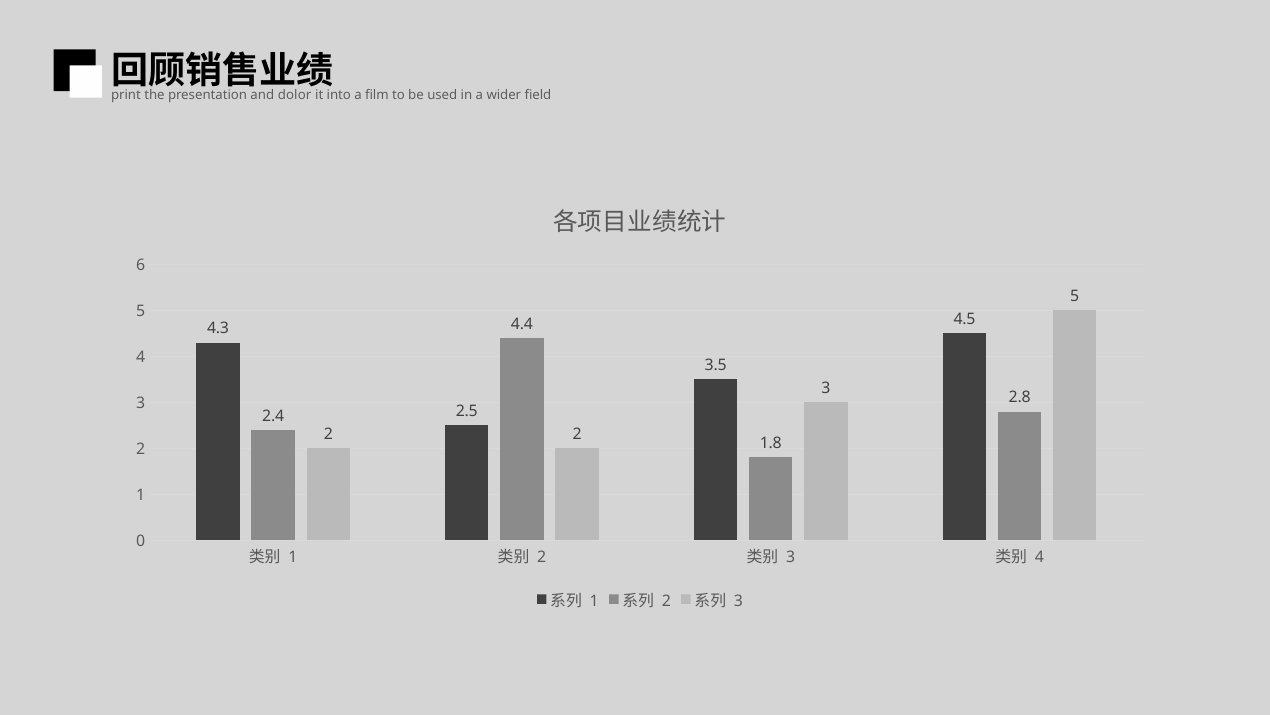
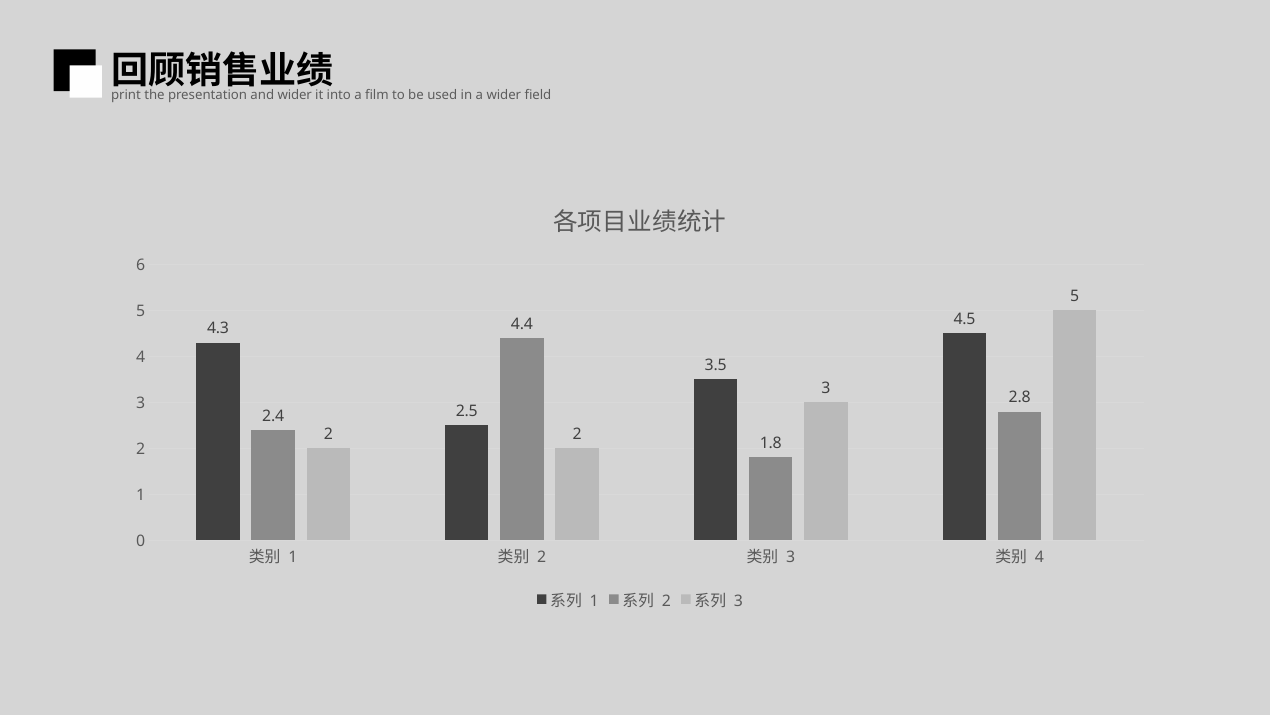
and dolor: dolor -> wider
